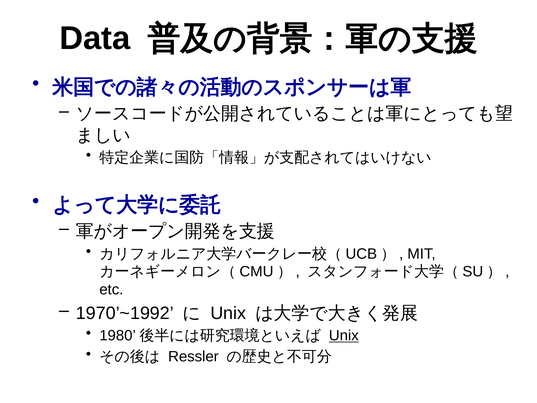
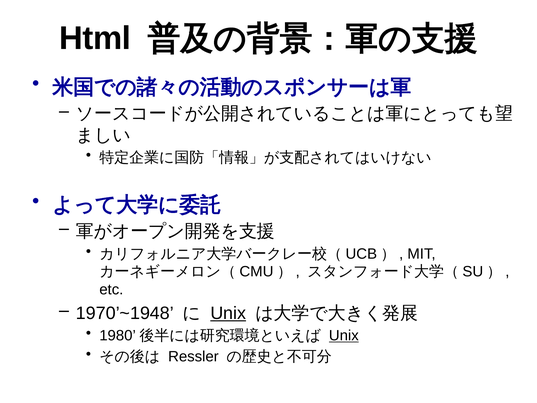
Data: Data -> Html
1970’~1992: 1970’~1992 -> 1970’~1948
Unix at (228, 313) underline: none -> present
